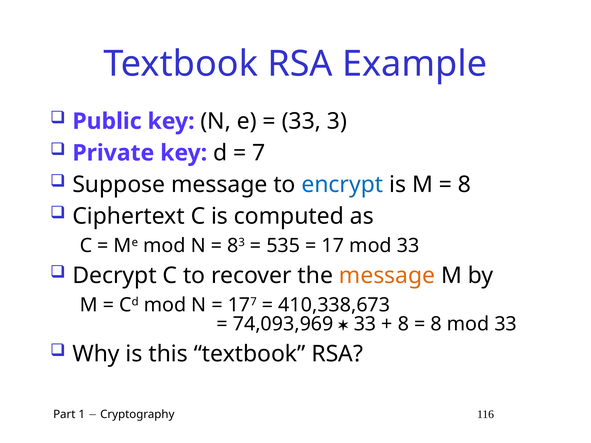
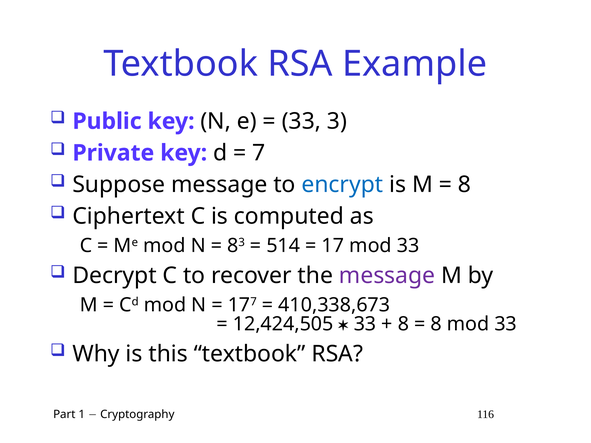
535: 535 -> 514
message at (387, 276) colour: orange -> purple
74,093,969: 74,093,969 -> 12,424,505
